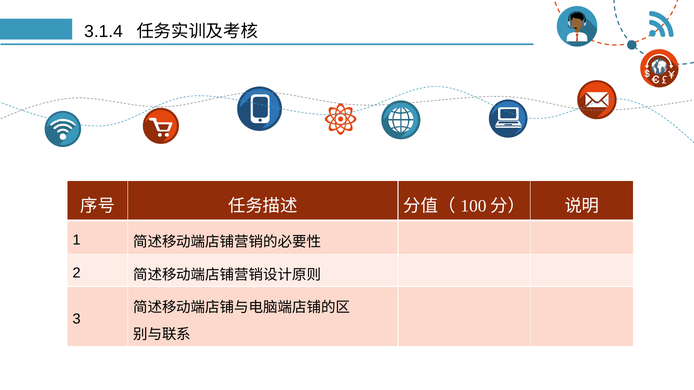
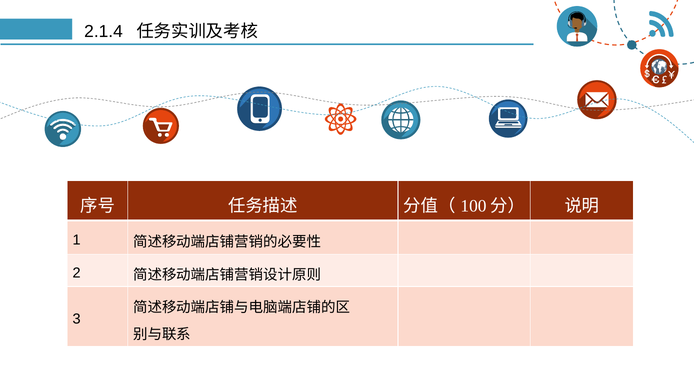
3.1.4: 3.1.4 -> 2.1.4
